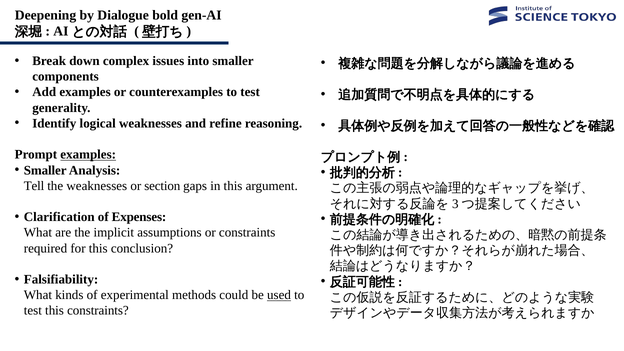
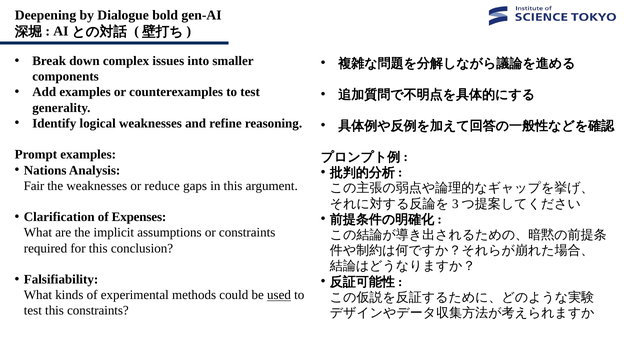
examples at (88, 155) underline: present -> none
Smaller at (45, 170): Smaller -> Nations
Tell: Tell -> Fair
section: section -> reduce
